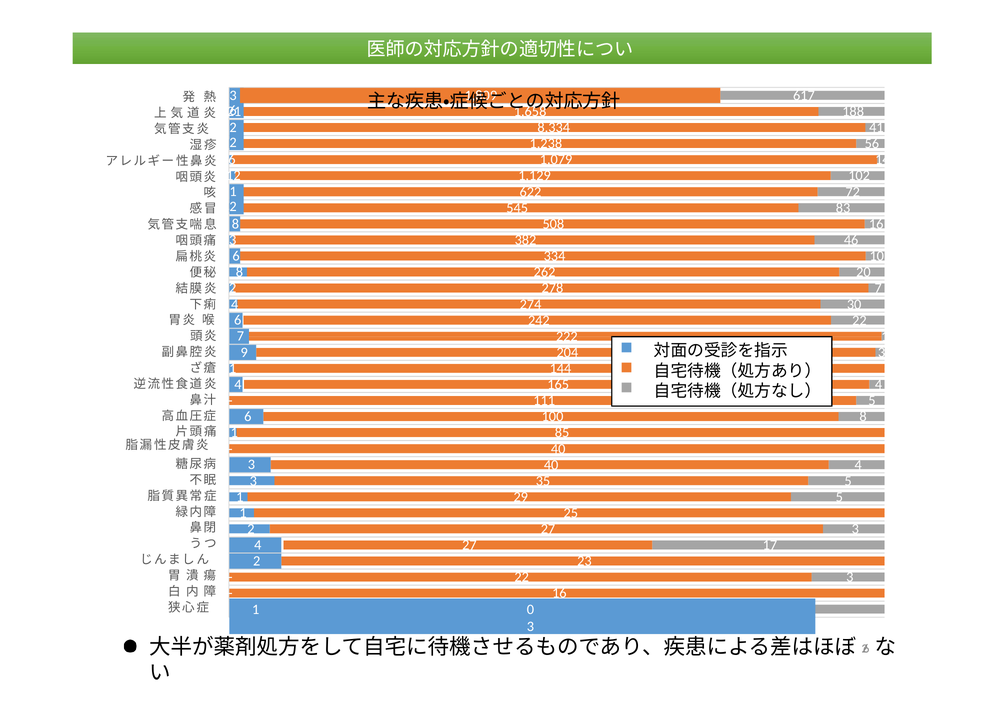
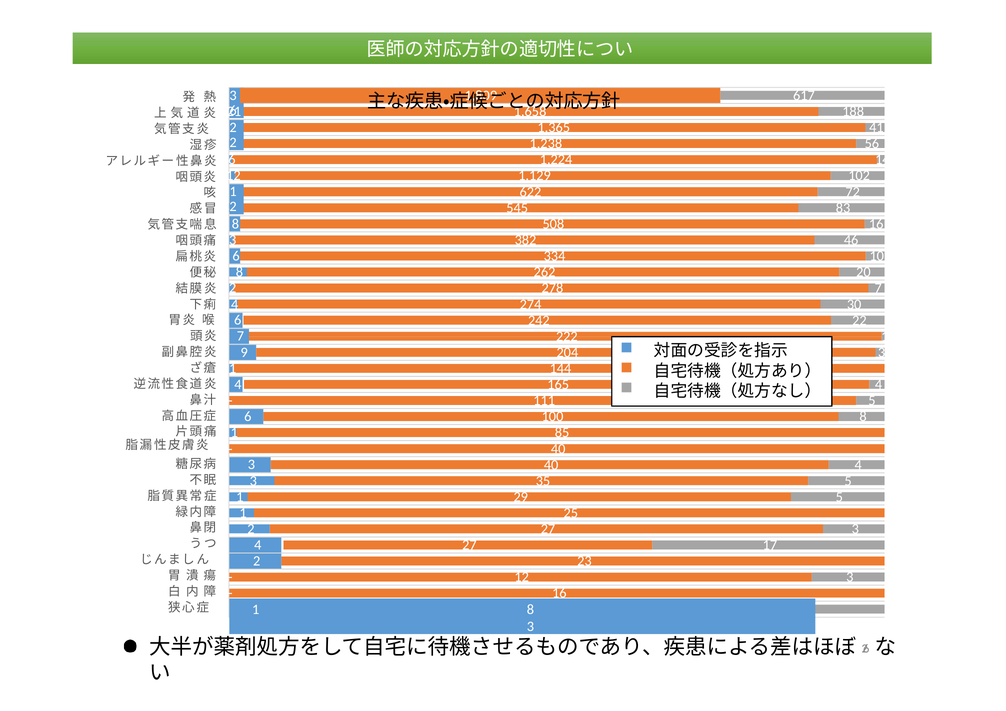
8,334: 8,334 -> 1,365
1,079: 1,079 -> 1,224
22 at (522, 578): 22 -> 12
1 0: 0 -> 8
